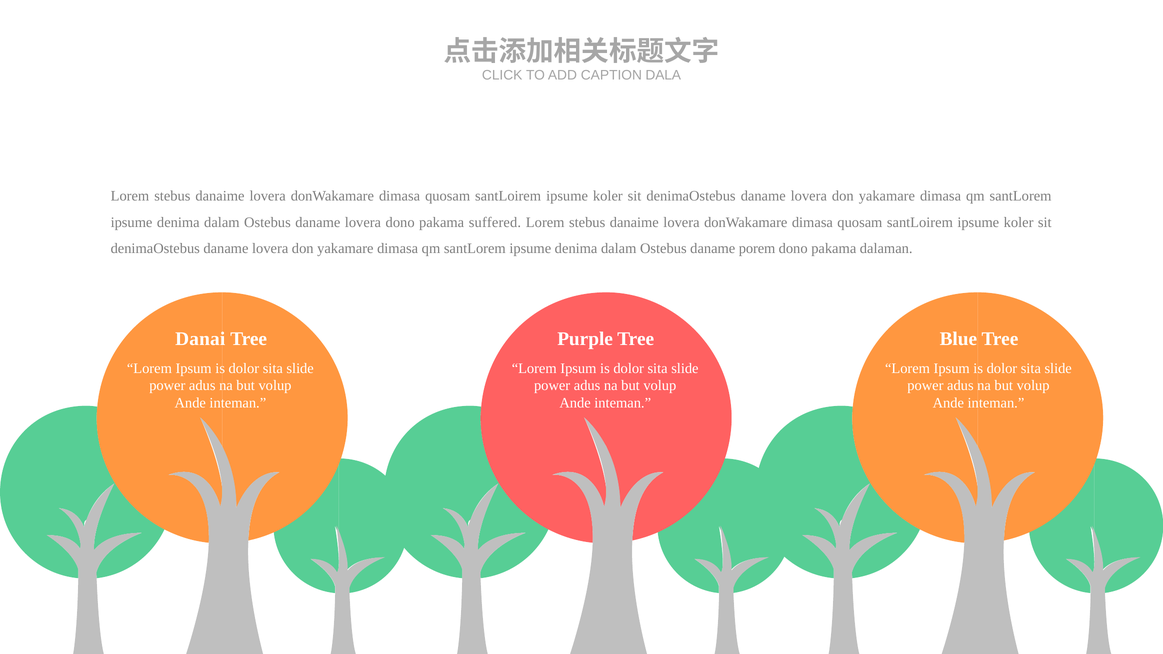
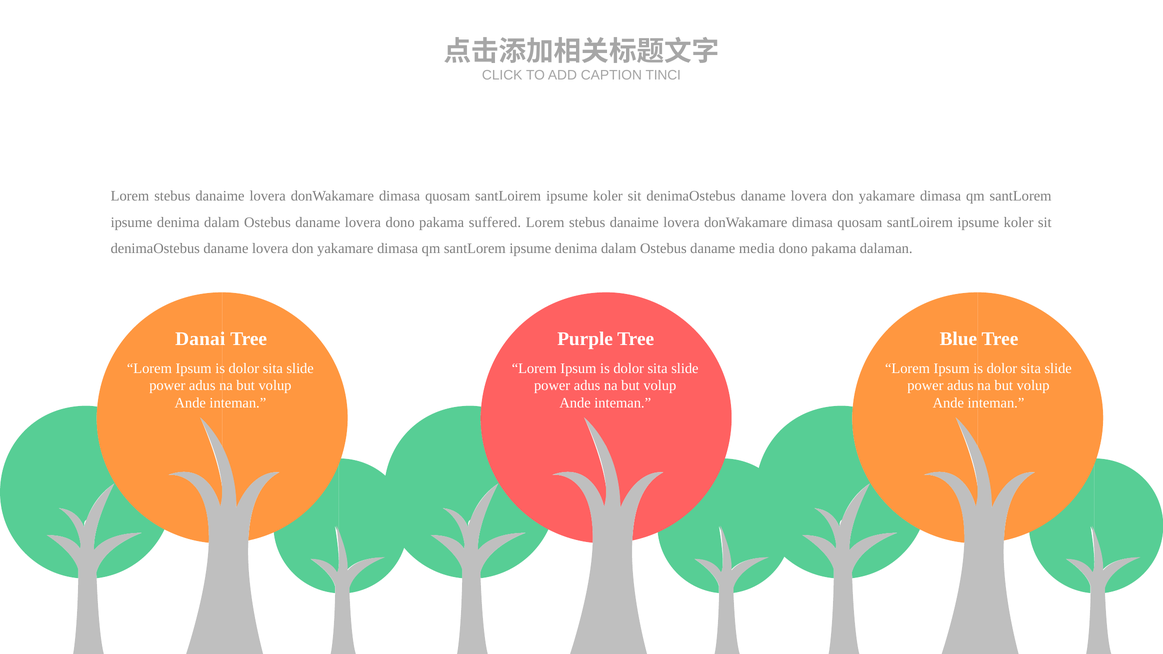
DALA: DALA -> TINCI
porem: porem -> media
